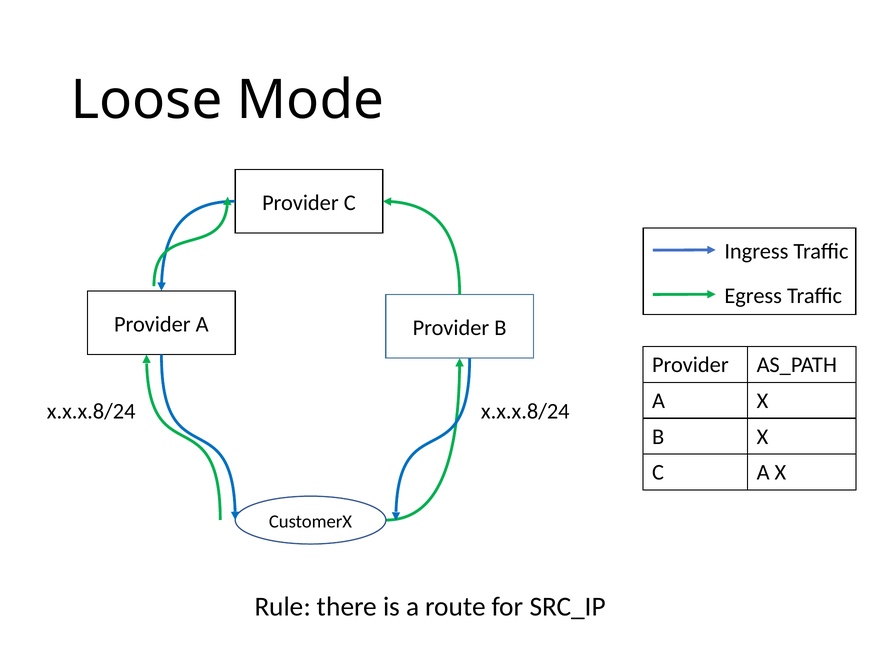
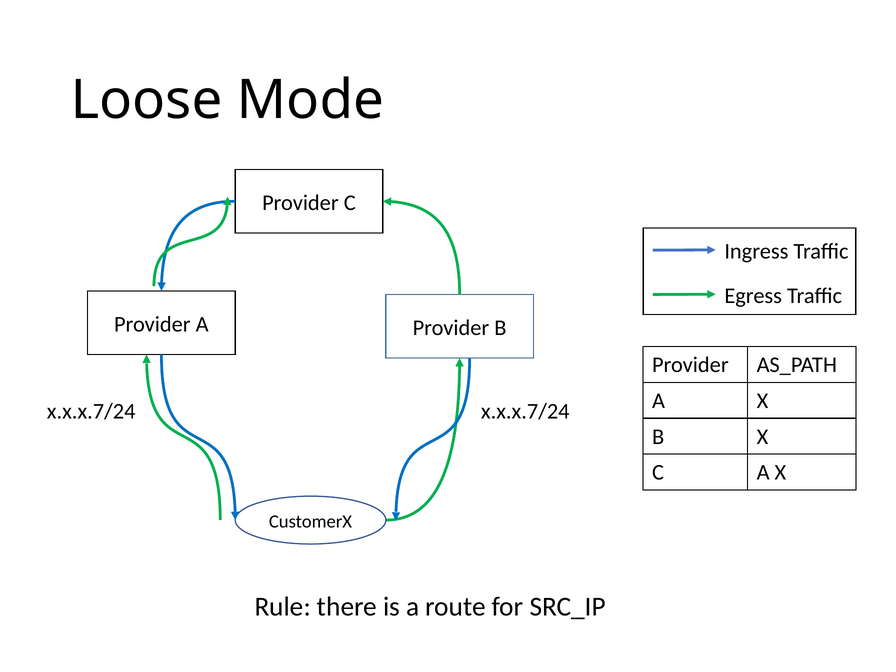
x.x.x.8/24 at (91, 411): x.x.x.8/24 -> x.x.x.7/24
x.x.x.8/24 at (525, 411): x.x.x.8/24 -> x.x.x.7/24
